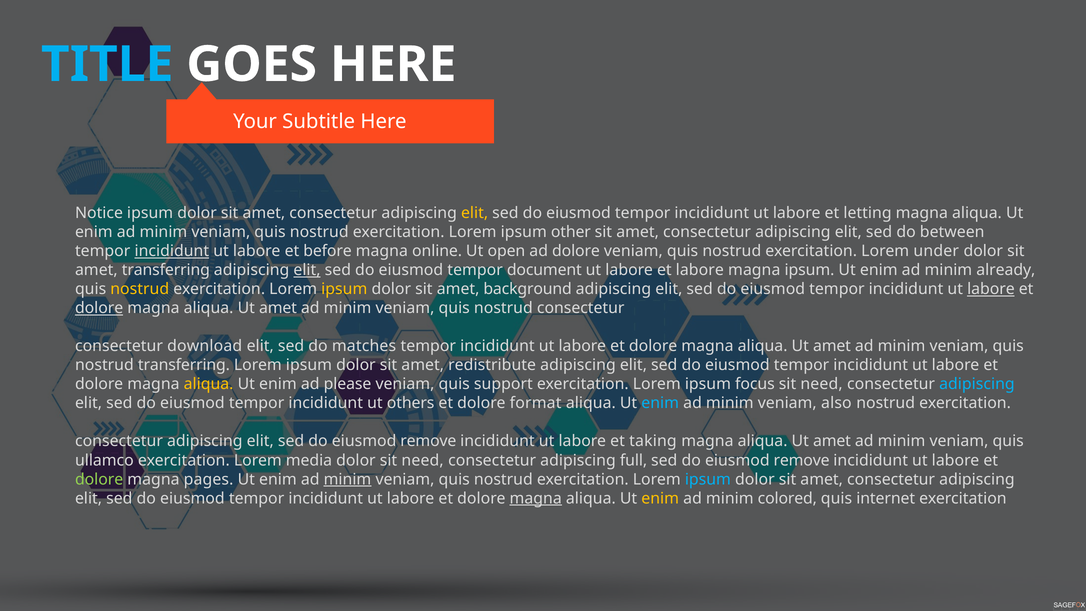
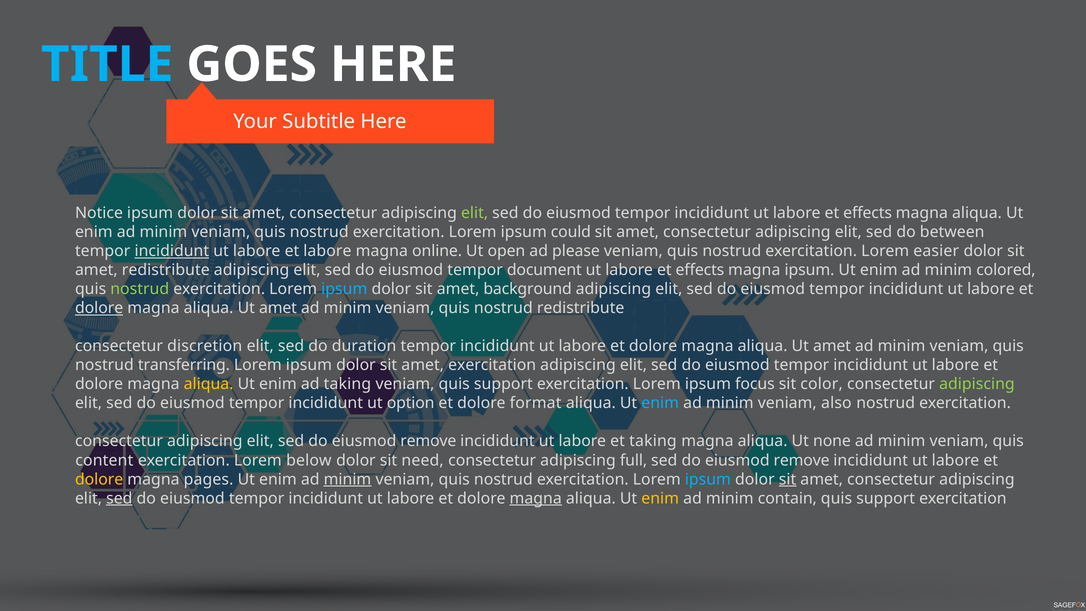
elit at (475, 213) colour: yellow -> light green
letting at (868, 213): letting -> effects
other: other -> could
et before: before -> labore
ad dolore: dolore -> please
under: under -> easier
amet transferring: transferring -> redistribute
elit at (307, 270) underline: present -> none
labore at (700, 270): labore -> effects
already: already -> colored
nostrud at (140, 289) colour: yellow -> light green
ipsum at (344, 289) colour: yellow -> light blue
labore at (991, 289) underline: present -> none
nostrud consectetur: consectetur -> redistribute
download: download -> discretion
matches: matches -> duration
amet redistribute: redistribute -> exercitation
ad please: please -> taking
need at (822, 384): need -> color
adipiscing at (977, 384) colour: light blue -> light green
others: others -> option
amet at (832, 441): amet -> none
ullamco: ullamco -> content
media: media -> below
dolore at (99, 479) colour: light green -> yellow
sit at (788, 479) underline: none -> present
sed at (119, 498) underline: none -> present
colored: colored -> contain
internet at (886, 498): internet -> support
